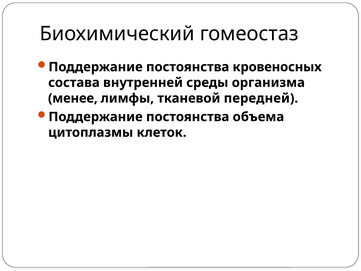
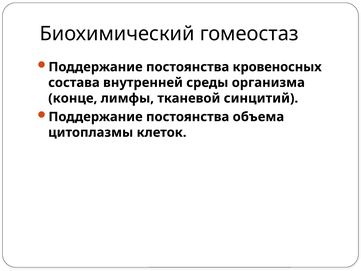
менее: менее -> конце
передней: передней -> синцитий
